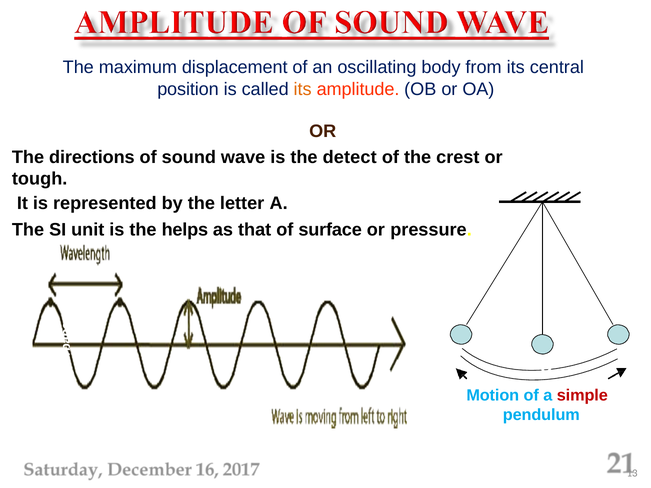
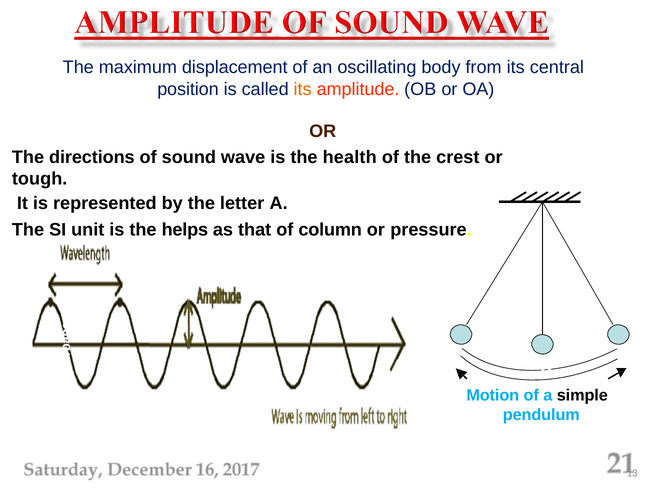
detect: detect -> health
surface: surface -> column
simple colour: red -> black
